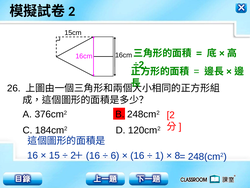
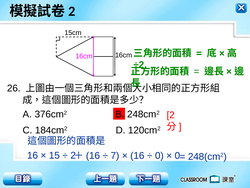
6: 6 -> 7
1 at (159, 155): 1 -> 0
8 at (177, 155): 8 -> 0
